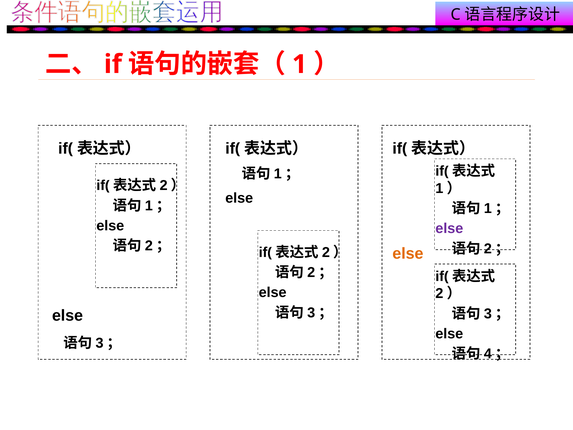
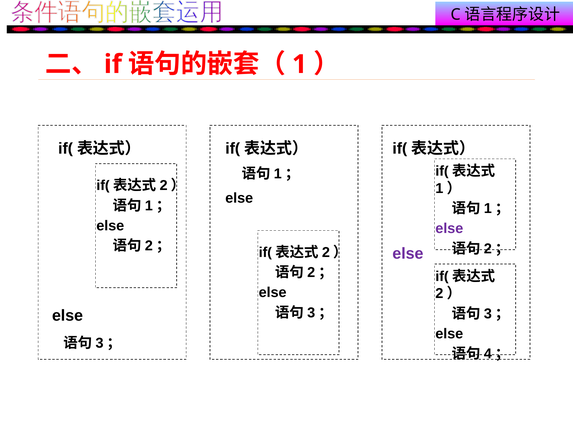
else at (408, 253) colour: orange -> purple
